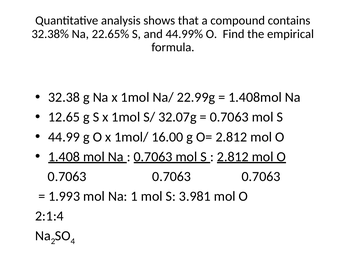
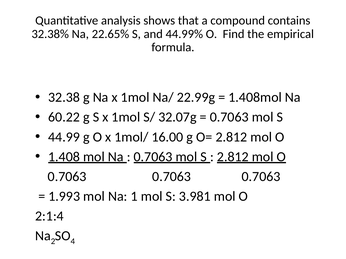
12.65: 12.65 -> 60.22
